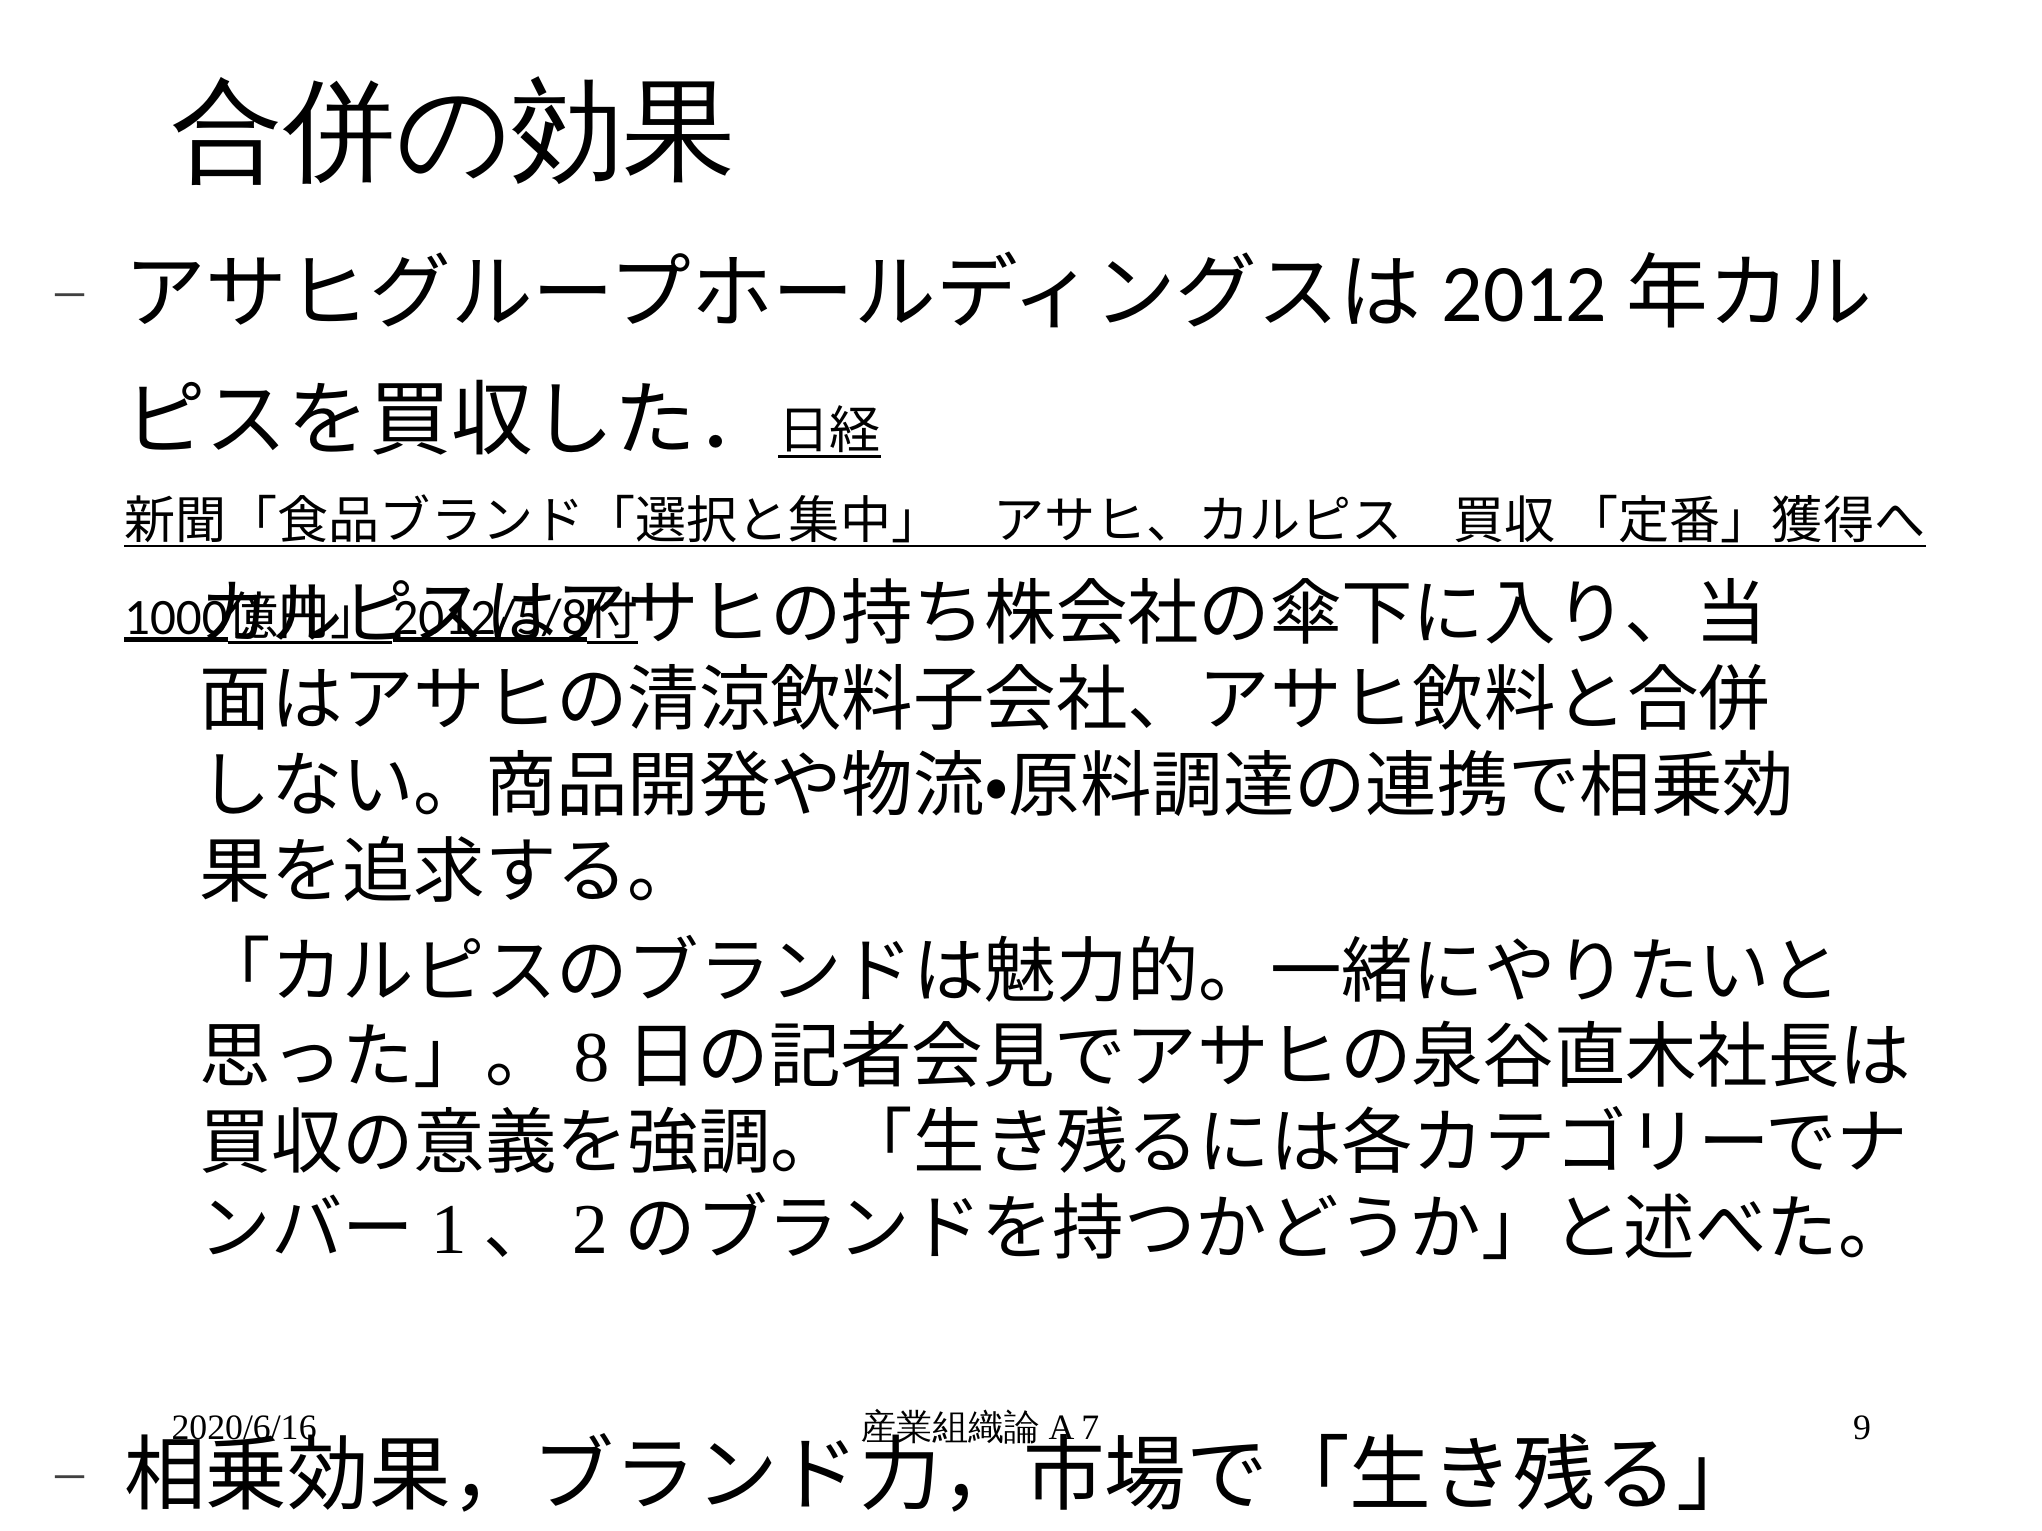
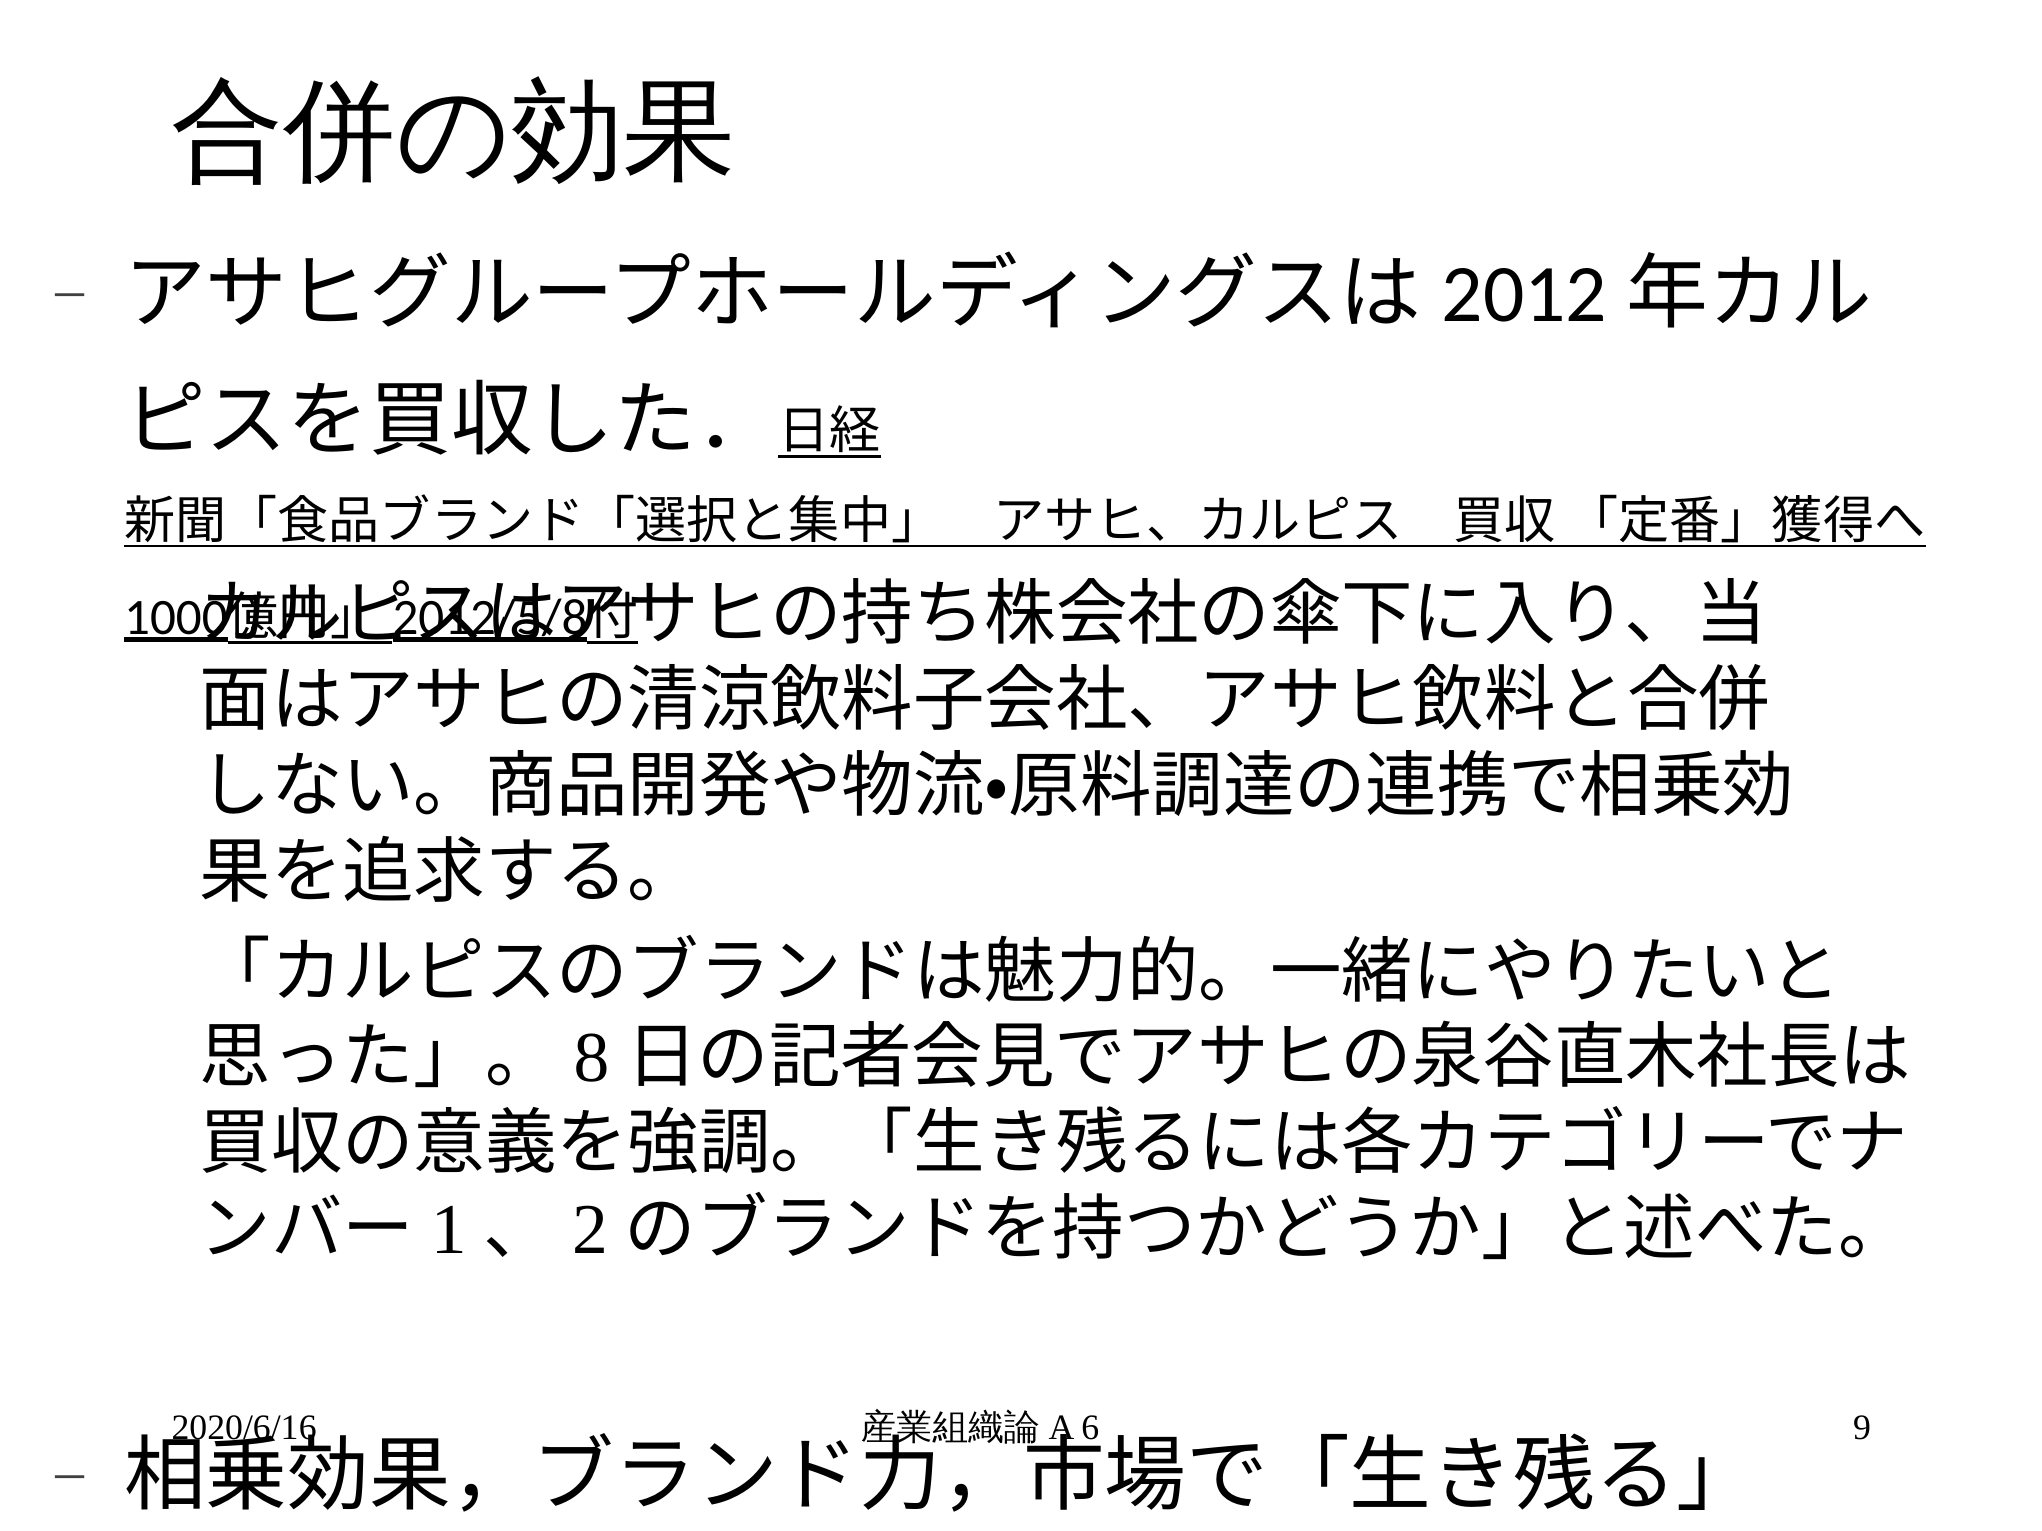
7: 7 -> 6
